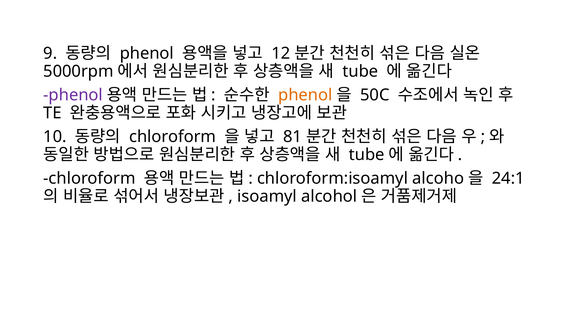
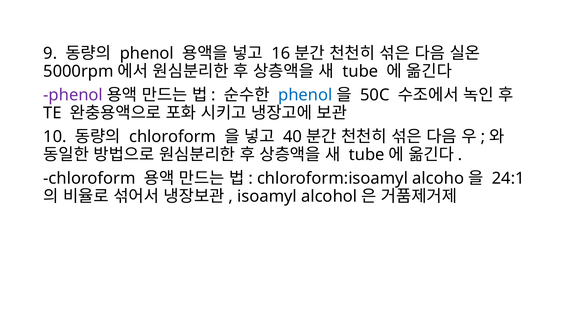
12: 12 -> 16
phenol at (305, 95) colour: orange -> blue
81: 81 -> 40
